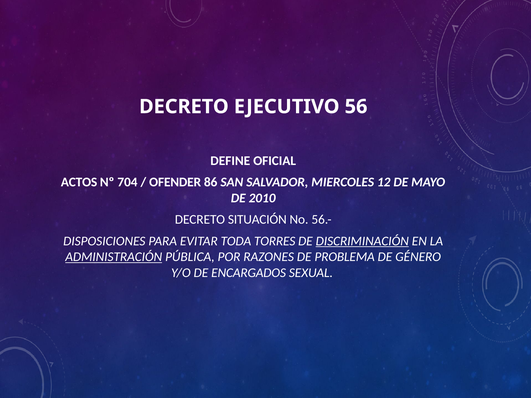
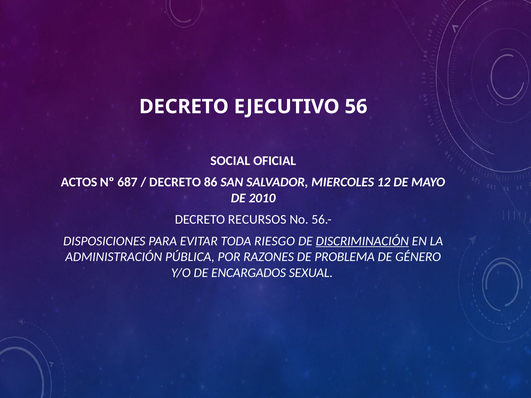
DEFINE: DEFINE -> SOCIAL
704: 704 -> 687
OFENDER at (175, 182): OFENDER -> DECRETO
SITUACIÓN: SITUACIÓN -> RECURSOS
TORRES: TORRES -> RIESGO
ADMINISTRACIÓN underline: present -> none
